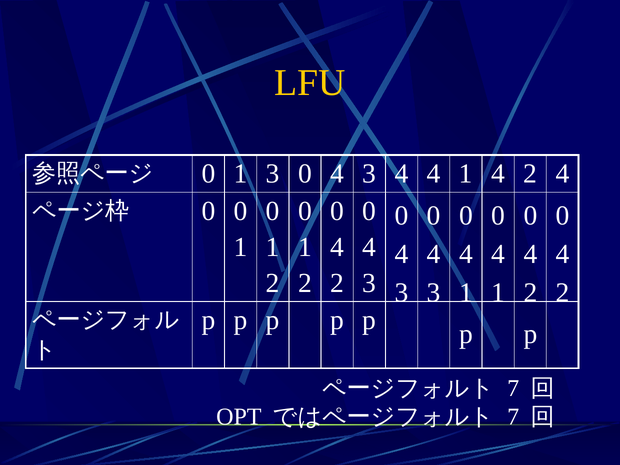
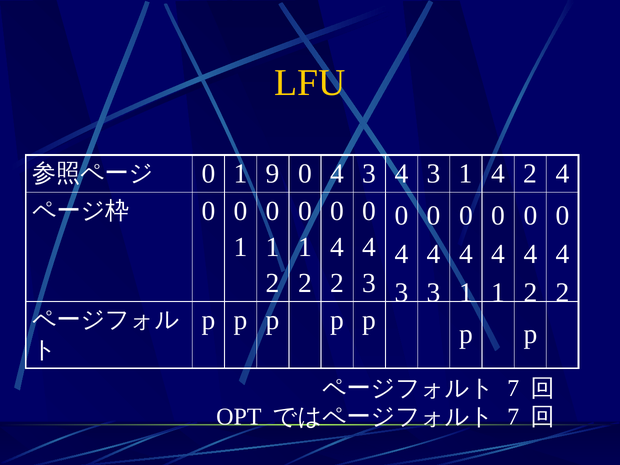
1 3: 3 -> 9
3 4 4: 4 -> 3
